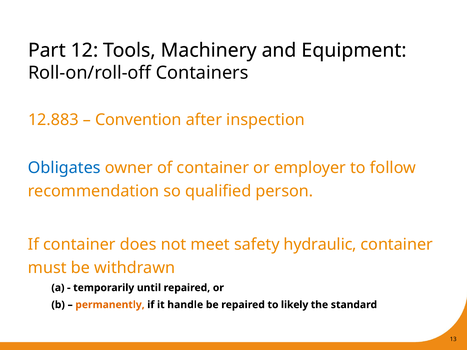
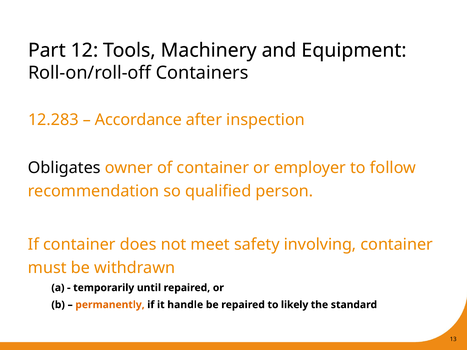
12.883: 12.883 -> 12.283
Convention: Convention -> Accordance
Obligates colour: blue -> black
hydraulic: hydraulic -> involving
